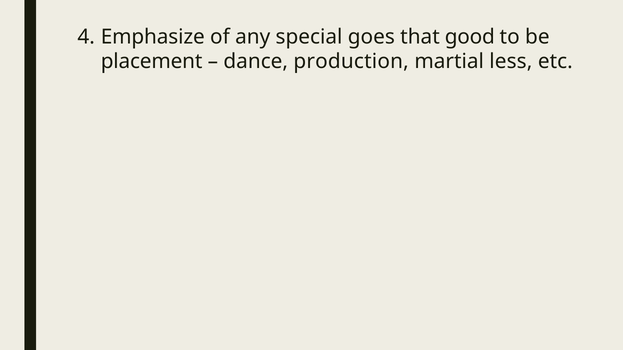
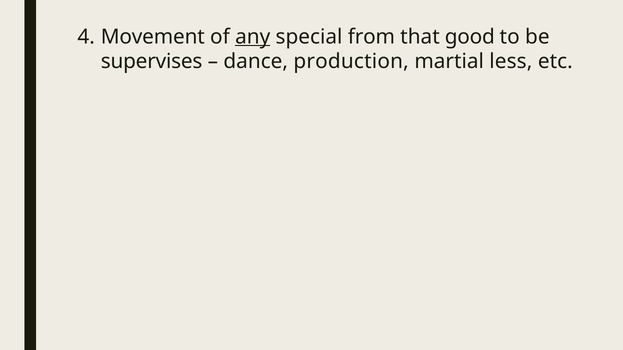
Emphasize: Emphasize -> Movement
any underline: none -> present
goes: goes -> from
placement: placement -> supervises
